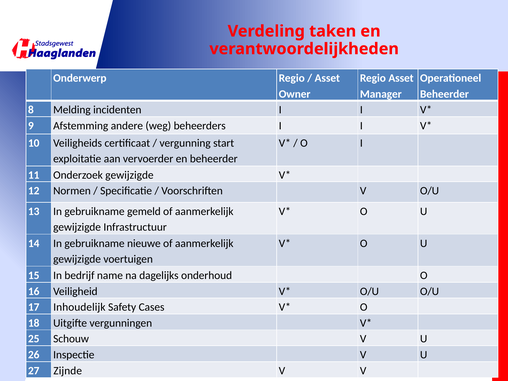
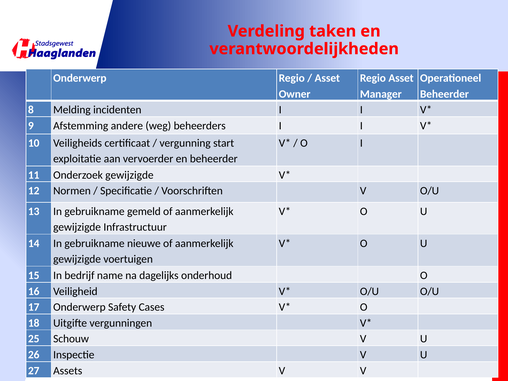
17 Inhoudelijk: Inhoudelijk -> Onderwerp
Zijnde: Zijnde -> Assets
